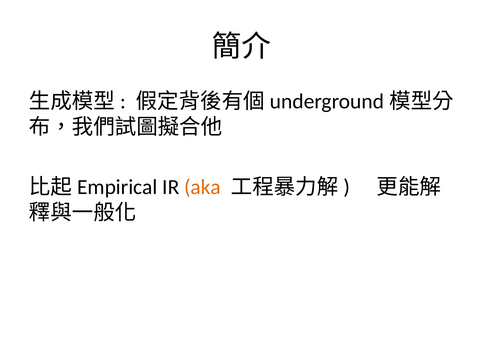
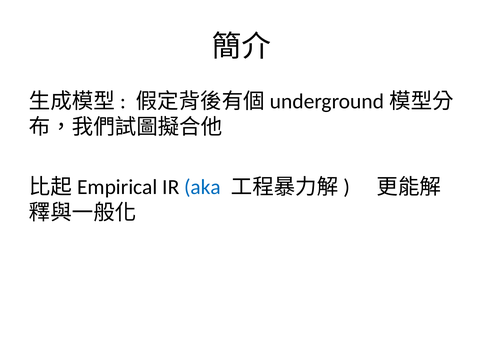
aka colour: orange -> blue
